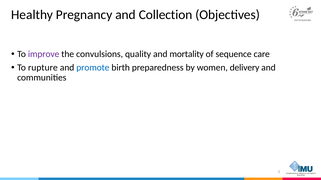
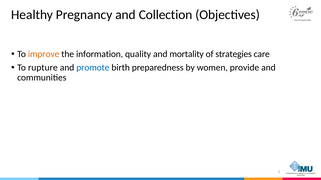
improve colour: purple -> orange
convulsions: convulsions -> information
sequence: sequence -> strategies
delivery: delivery -> provide
